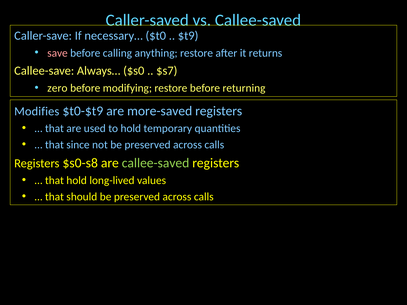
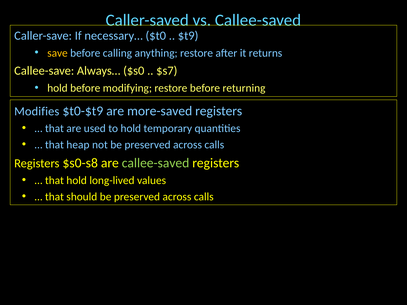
save colour: pink -> yellow
zero at (57, 88): zero -> hold
since: since -> heap
